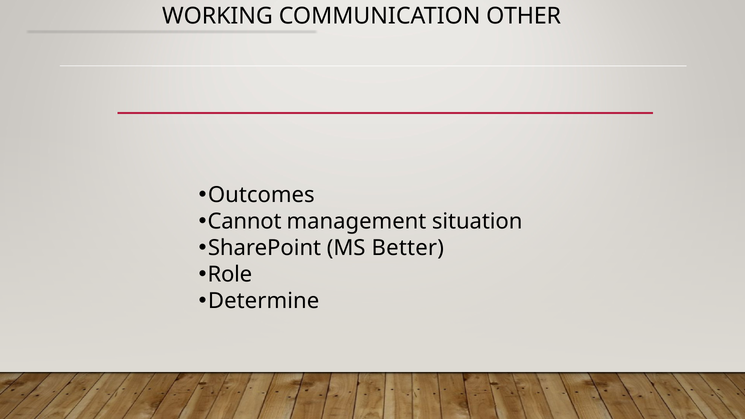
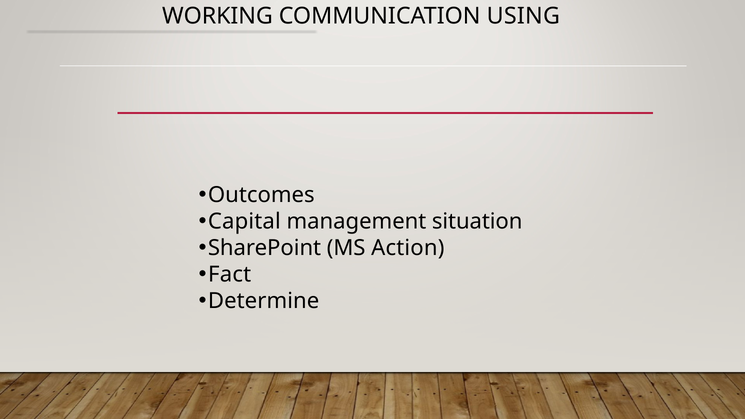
OTHER: OTHER -> USING
Cannot: Cannot -> Capital
Better: Better -> Action
Role: Role -> Fact
